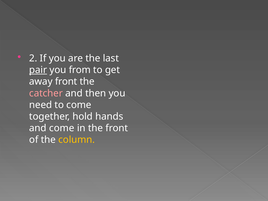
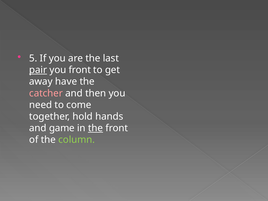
2: 2 -> 5
you from: from -> front
away front: front -> have
and come: come -> game
the at (96, 128) underline: none -> present
column colour: yellow -> light green
